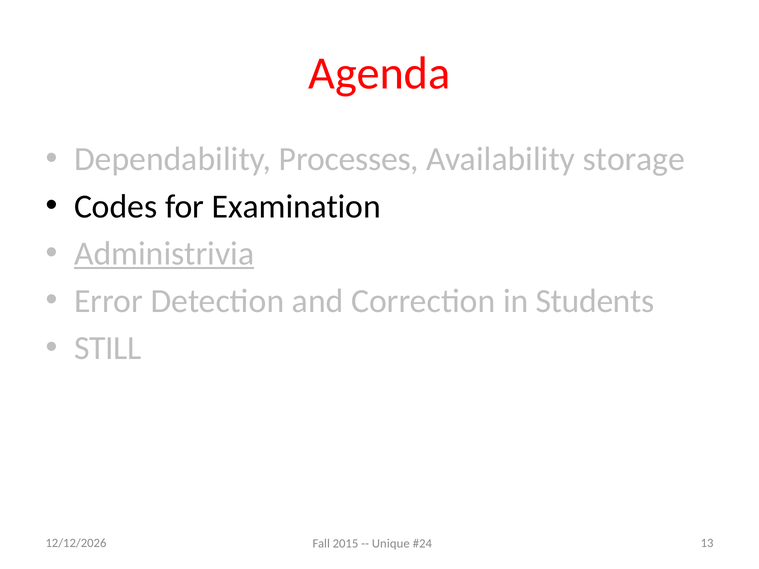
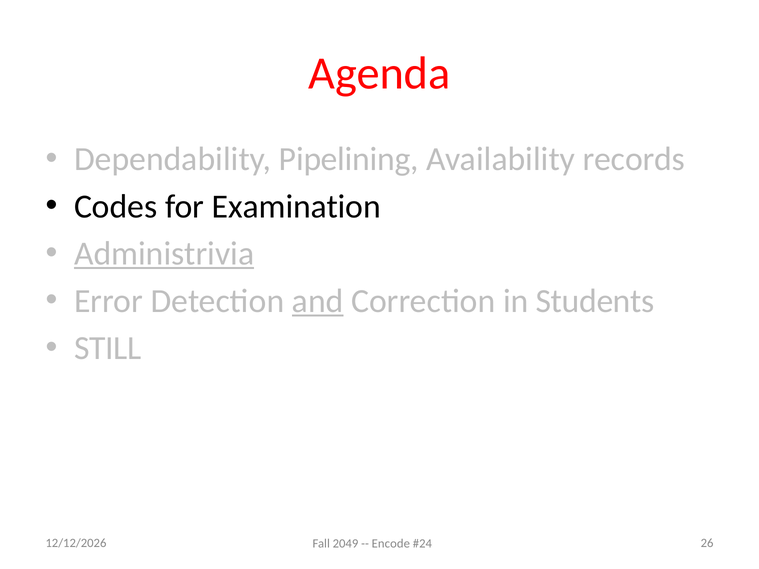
Processes: Processes -> Pipelining
storage: storage -> records
and underline: none -> present
13: 13 -> 26
2015: 2015 -> 2049
Unique: Unique -> Encode
